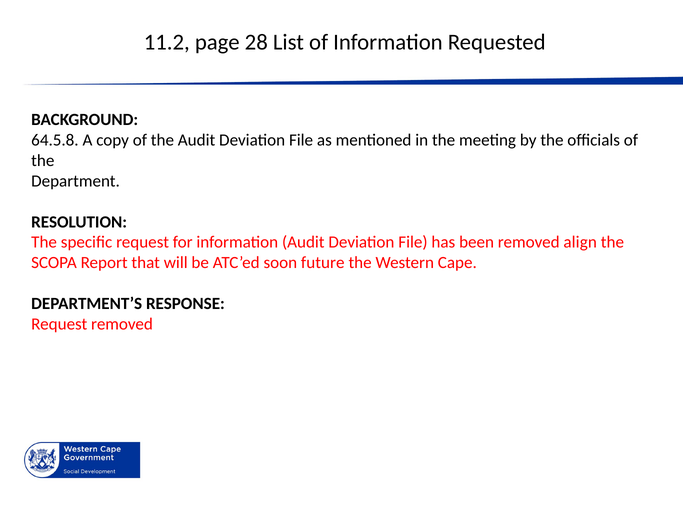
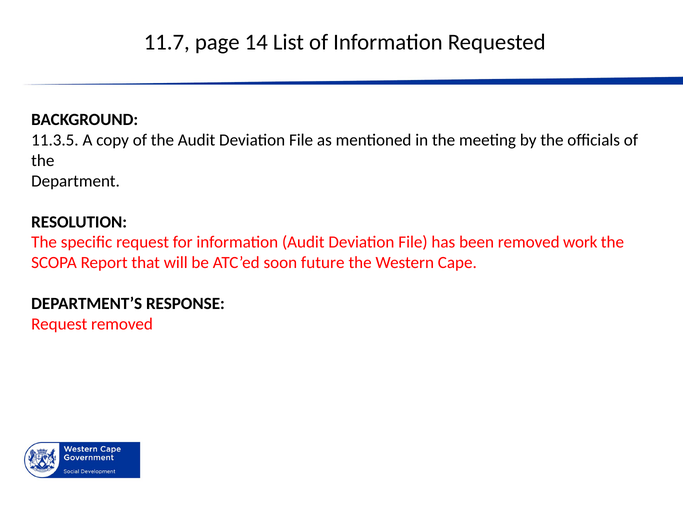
11.2: 11.2 -> 11.7
28: 28 -> 14
64.5.8: 64.5.8 -> 11.3.5
align: align -> work
